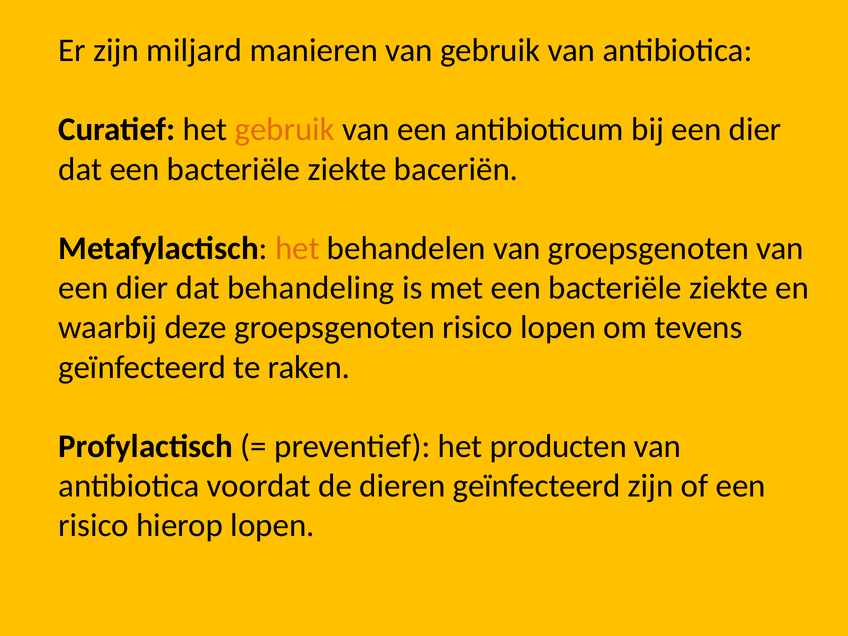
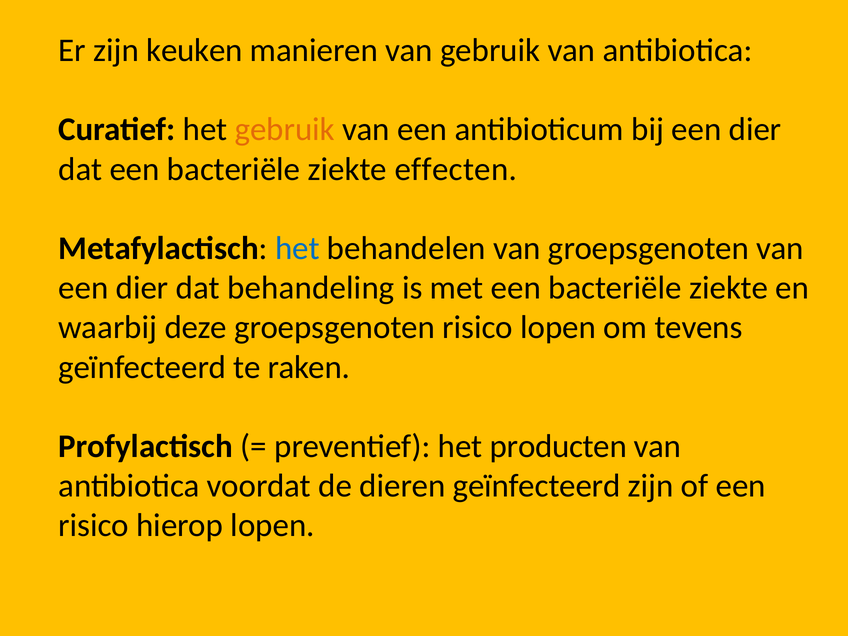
miljard: miljard -> keuken
baceriën: baceriën -> effecten
het at (297, 248) colour: orange -> blue
